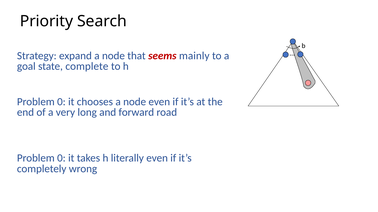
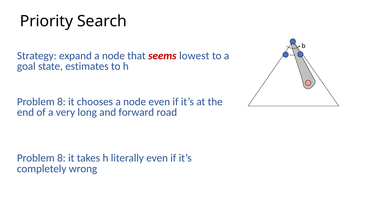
mainly: mainly -> lowest
complete: complete -> estimates
0 at (61, 102): 0 -> 8
0 at (61, 159): 0 -> 8
